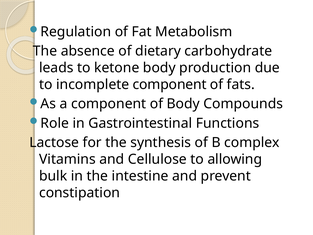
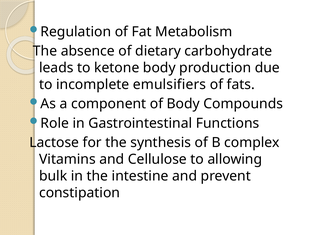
incomplete component: component -> emulsifiers
